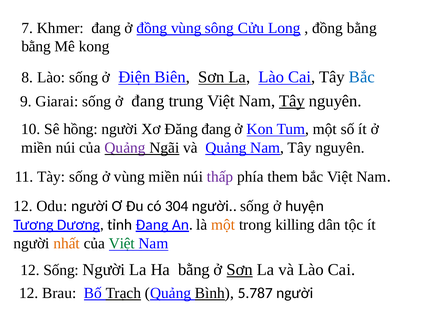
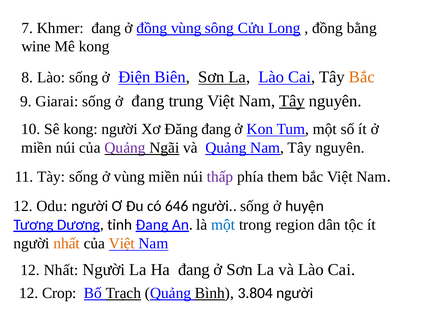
bằng at (36, 46): bằng -> wine
Bắc at (362, 77) colour: blue -> orange
Sê hồng: hồng -> kong
304: 304 -> 646
một at (223, 224) colour: orange -> blue
killing: killing -> region
Việt at (122, 243) colour: green -> orange
12 Sống: Sống -> Nhất
Ha bằng: bằng -> đang
Sơn at (240, 269) underline: present -> none
Brau: Brau -> Crop
5.787: 5.787 -> 3.804
